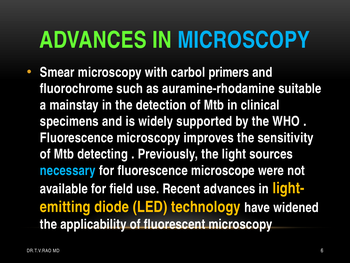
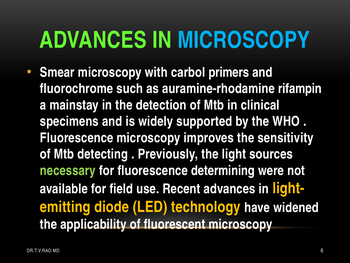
suitable: suitable -> rifampin
necessary colour: light blue -> light green
microscope: microscope -> determining
